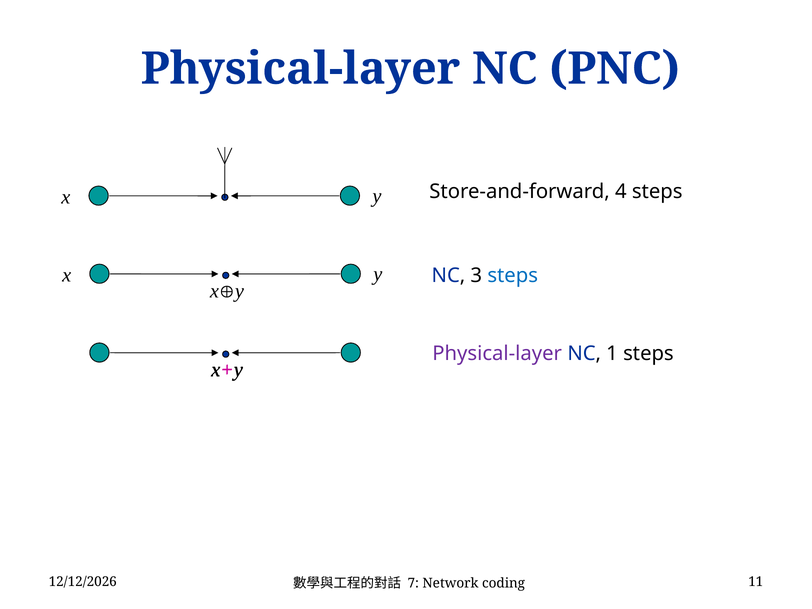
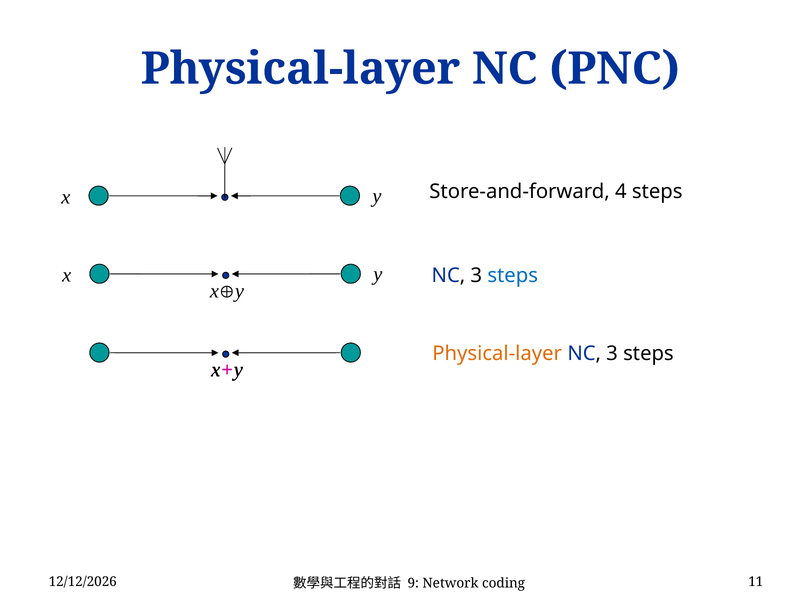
Physical-layer at (497, 354) colour: purple -> orange
1 at (612, 354): 1 -> 3
7: 7 -> 9
